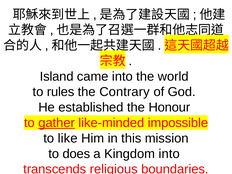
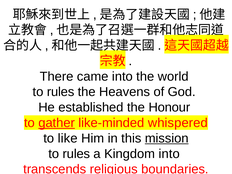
Island: Island -> There
Contrary: Contrary -> Heavens
impossible: impossible -> whispered
mission underline: none -> present
does at (76, 154): does -> rules
